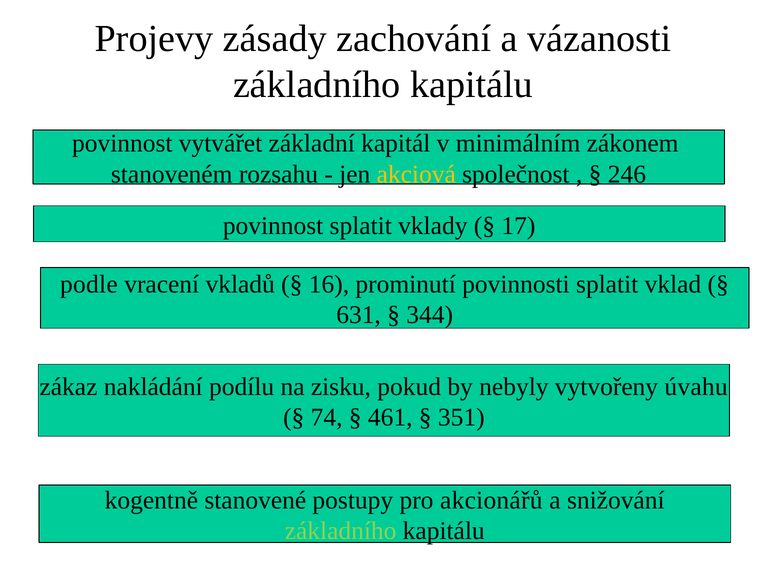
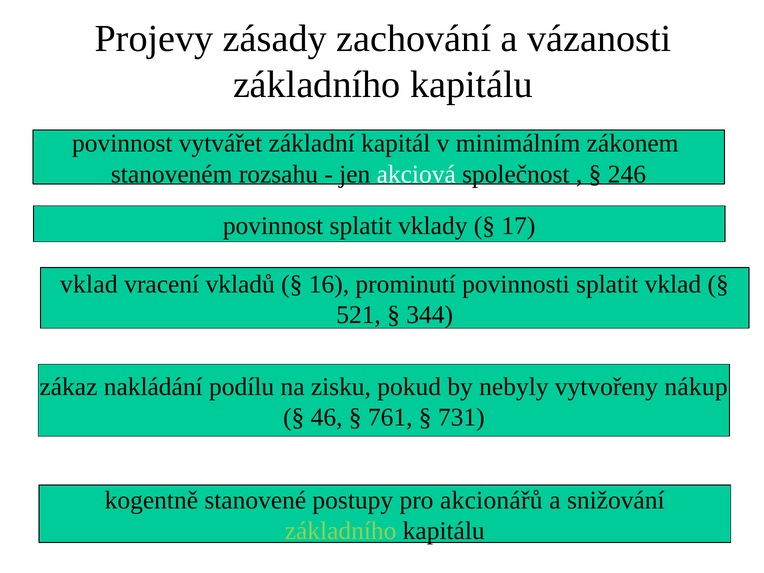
akciová colour: yellow -> white
podle at (89, 284): podle -> vklad
631: 631 -> 521
úvahu: úvahu -> nákup
74: 74 -> 46
461: 461 -> 761
351: 351 -> 731
